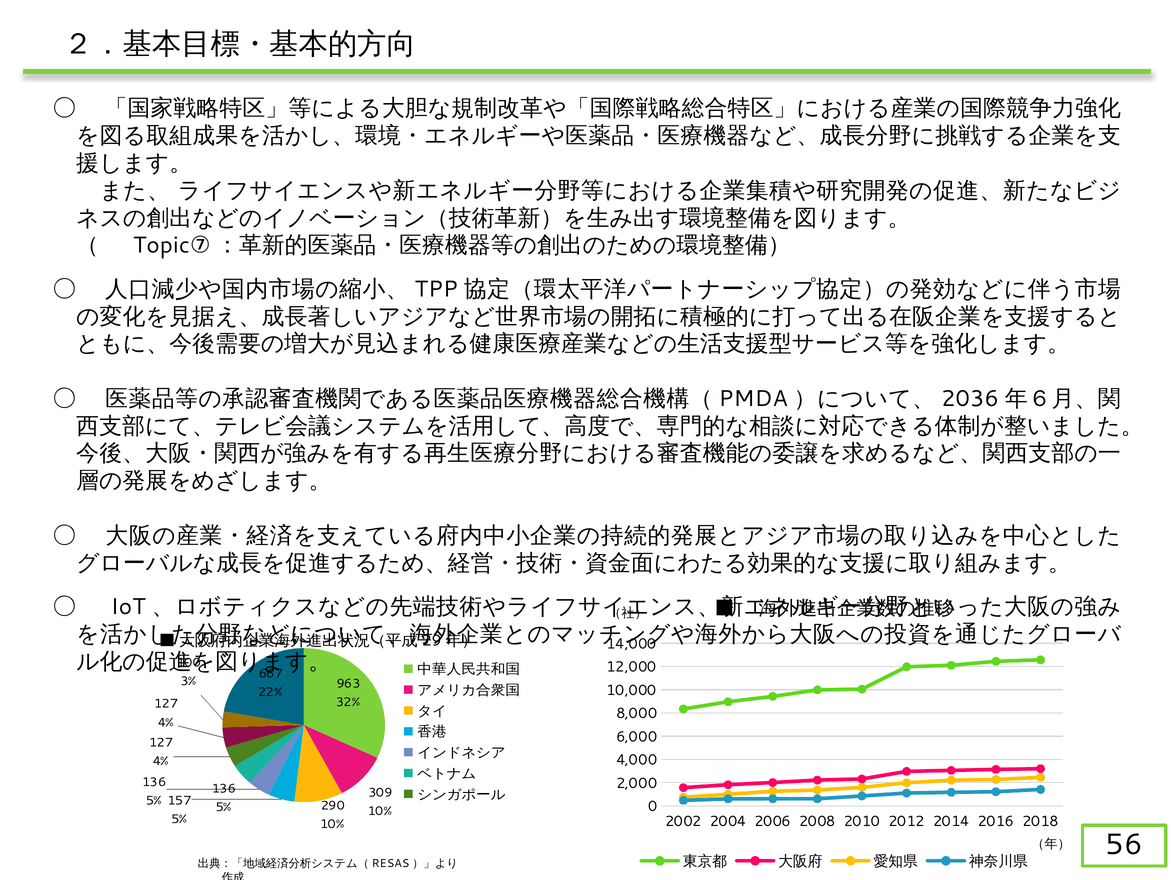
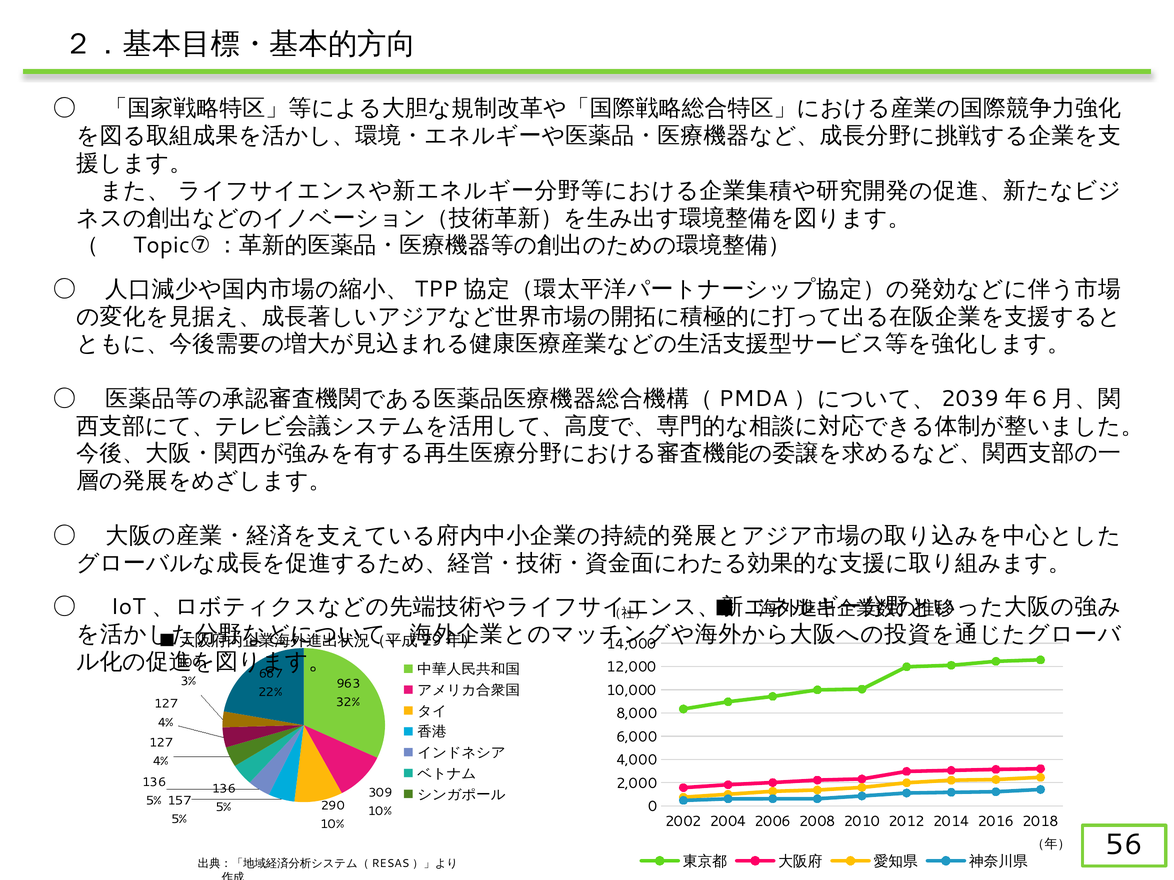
2036: 2036 -> 2039
